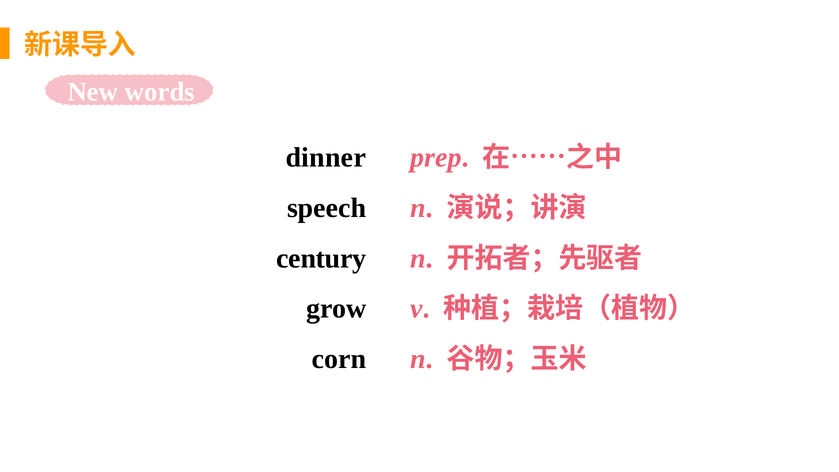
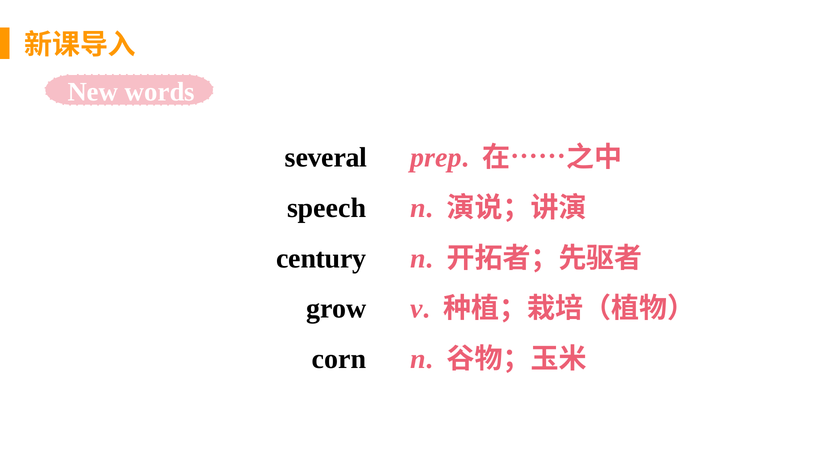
dinner: dinner -> several
